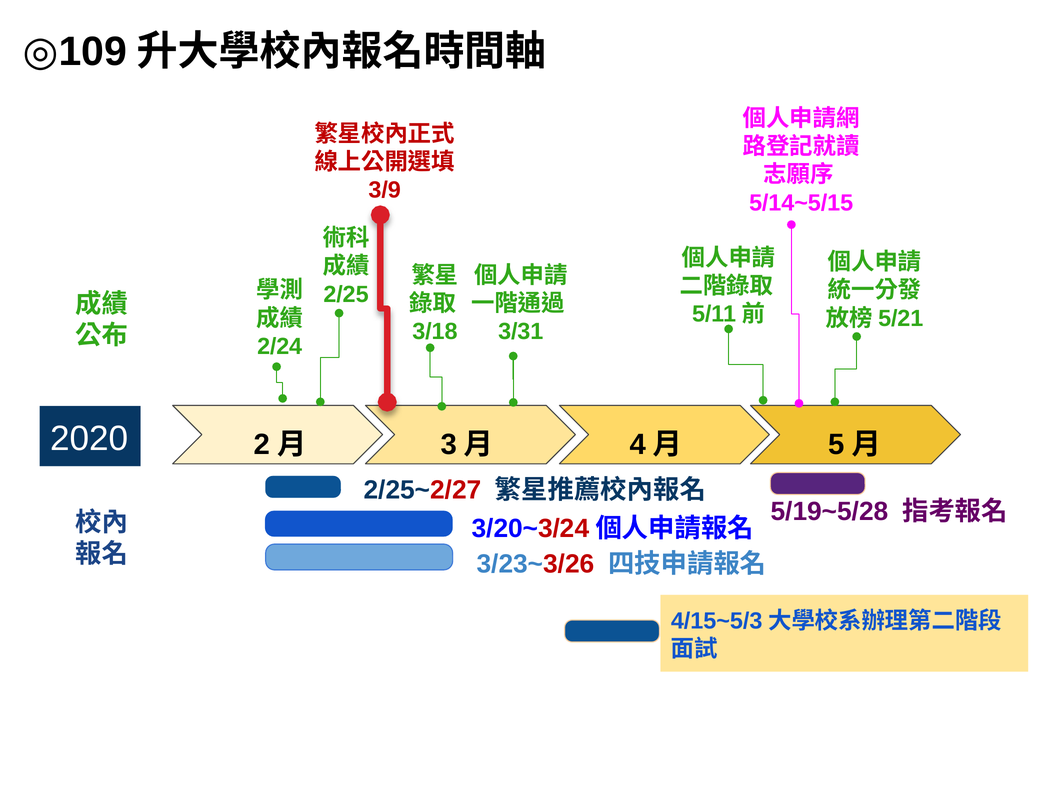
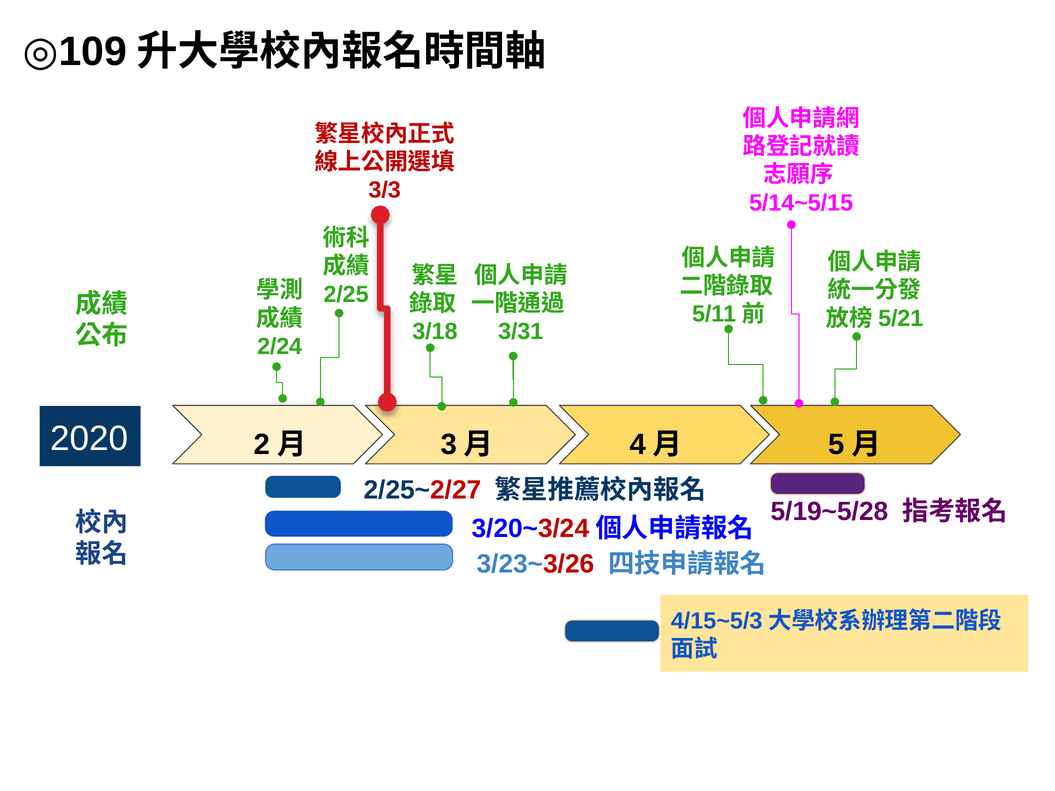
3/9: 3/9 -> 3/3
